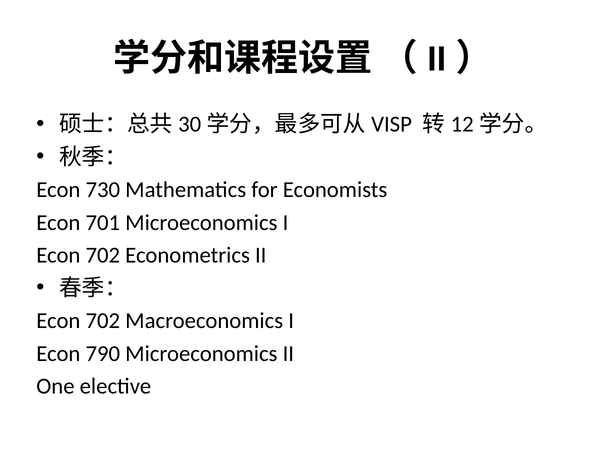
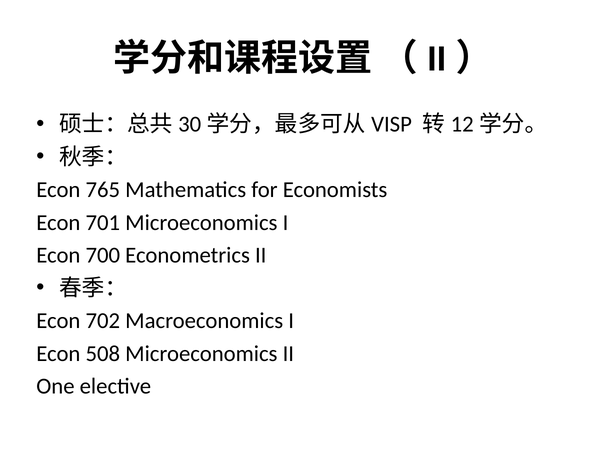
730: 730 -> 765
702 at (103, 255): 702 -> 700
790: 790 -> 508
